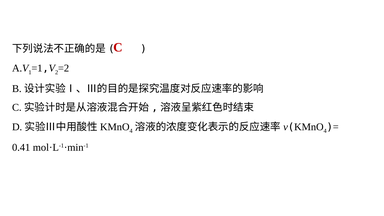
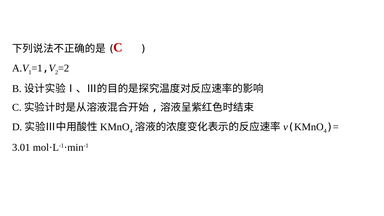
0.41: 0.41 -> 3.01
